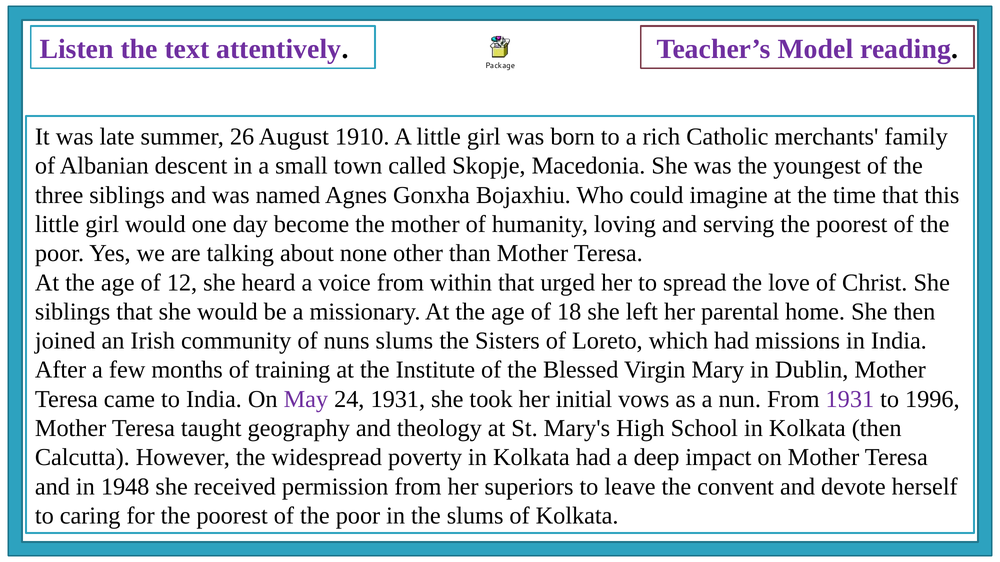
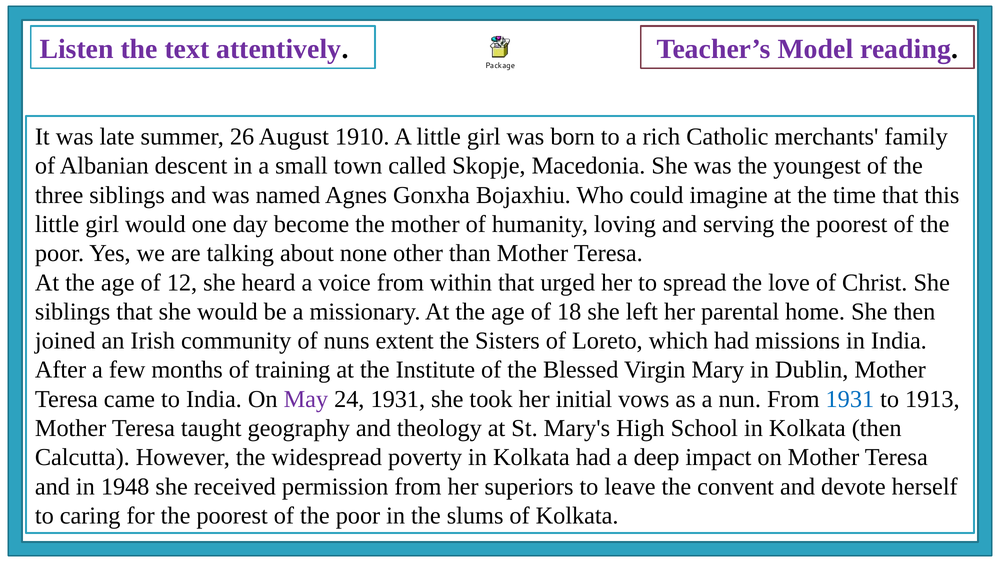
nuns slums: slums -> extent
1931 at (850, 399) colour: purple -> blue
1996: 1996 -> 1913
